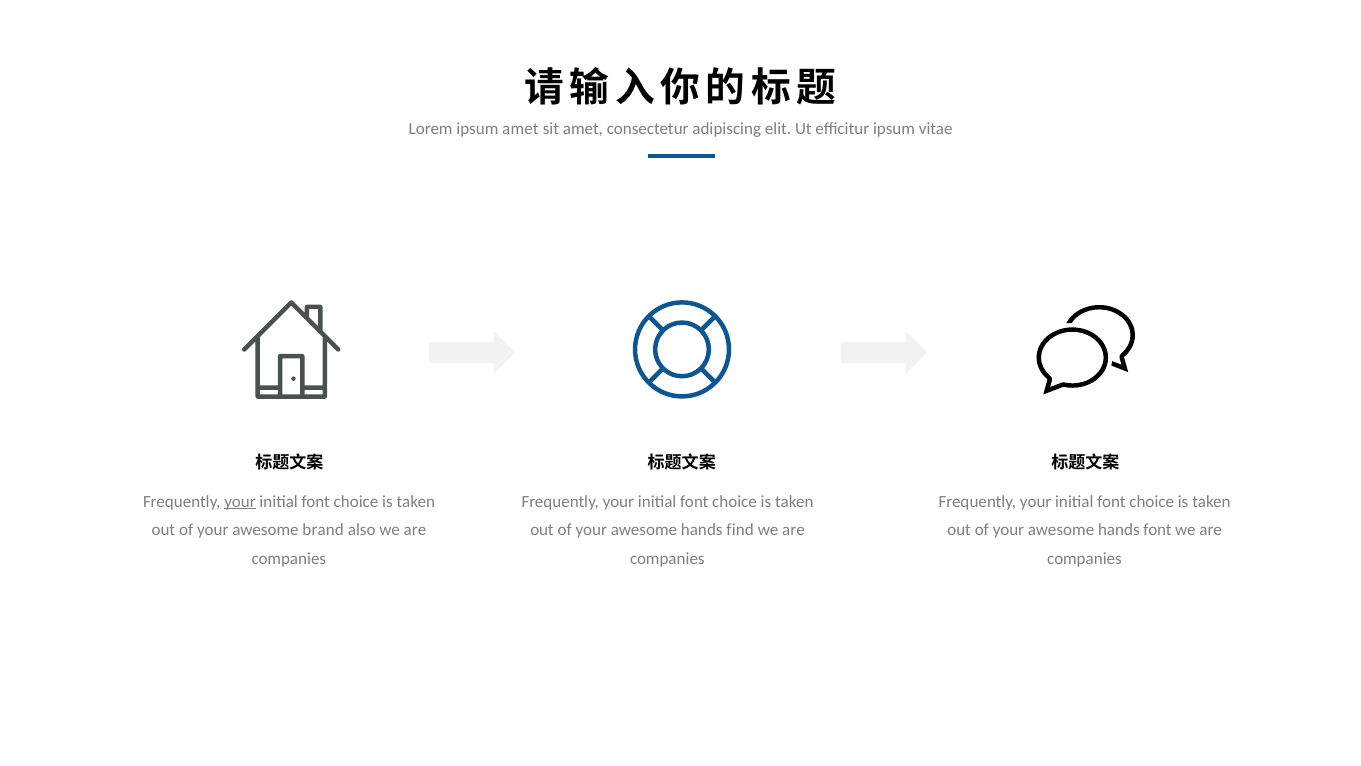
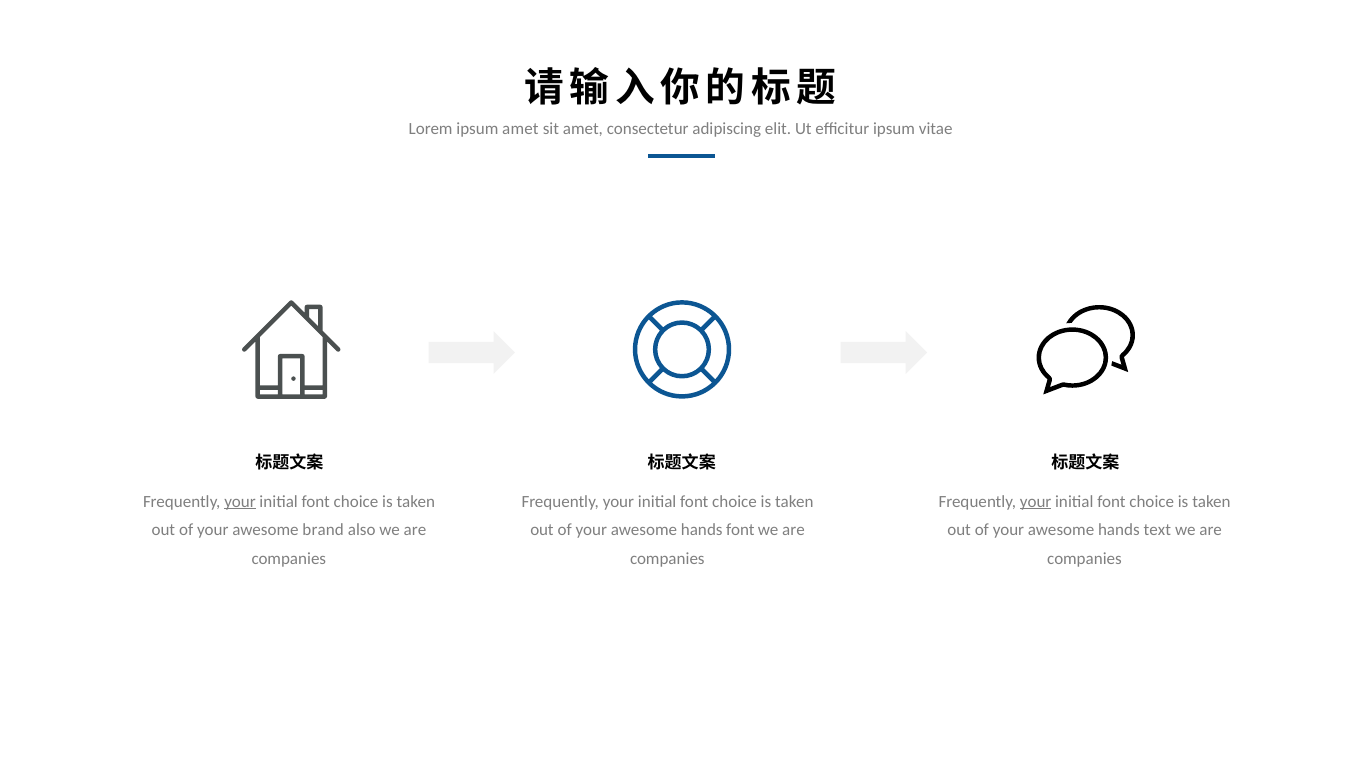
your at (1036, 501) underline: none -> present
hands find: find -> font
hands font: font -> text
